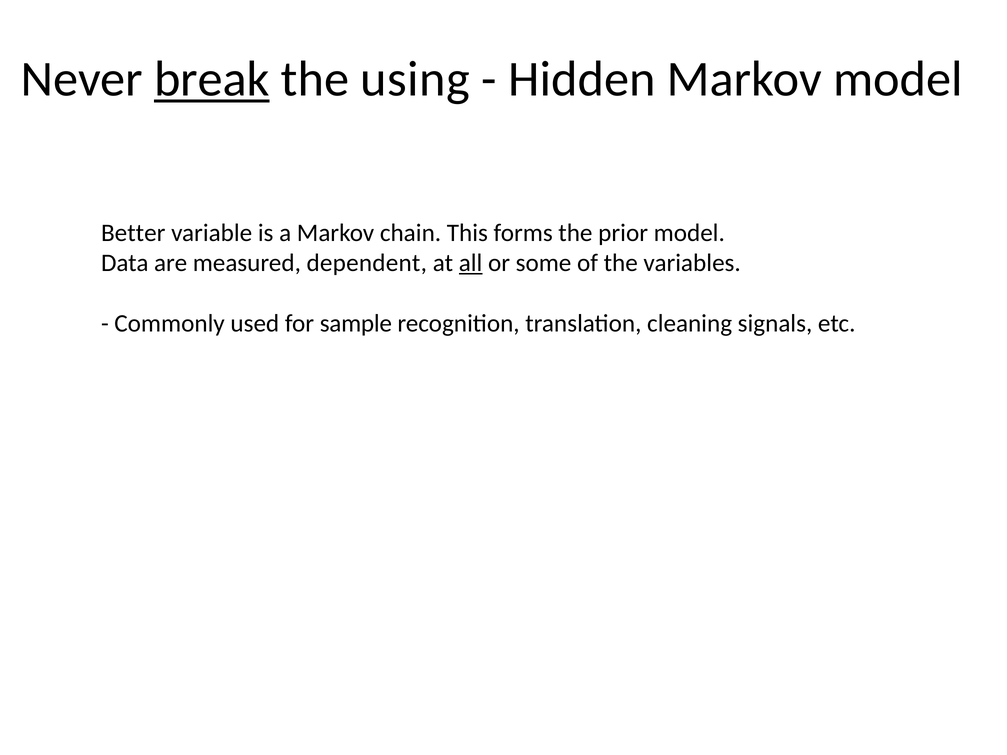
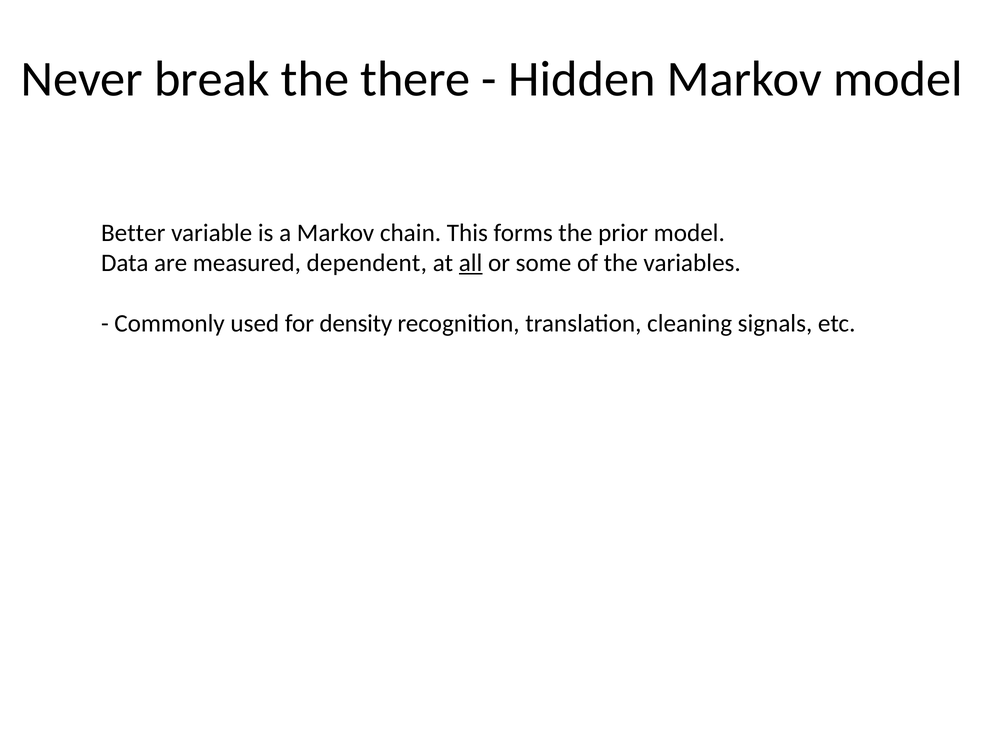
break underline: present -> none
using: using -> there
sample: sample -> density
